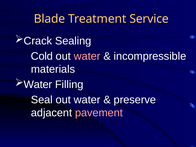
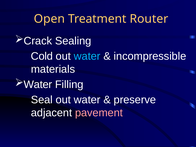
Blade: Blade -> Open
Service: Service -> Router
water at (87, 56) colour: pink -> light blue
